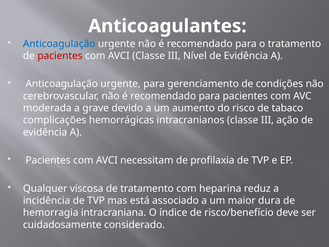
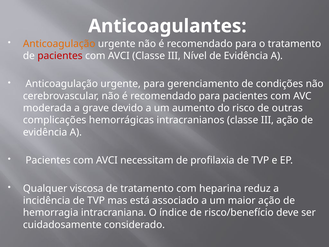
Anticoagulação at (59, 44) colour: blue -> orange
tabaco: tabaco -> outras
maior dura: dura -> ação
